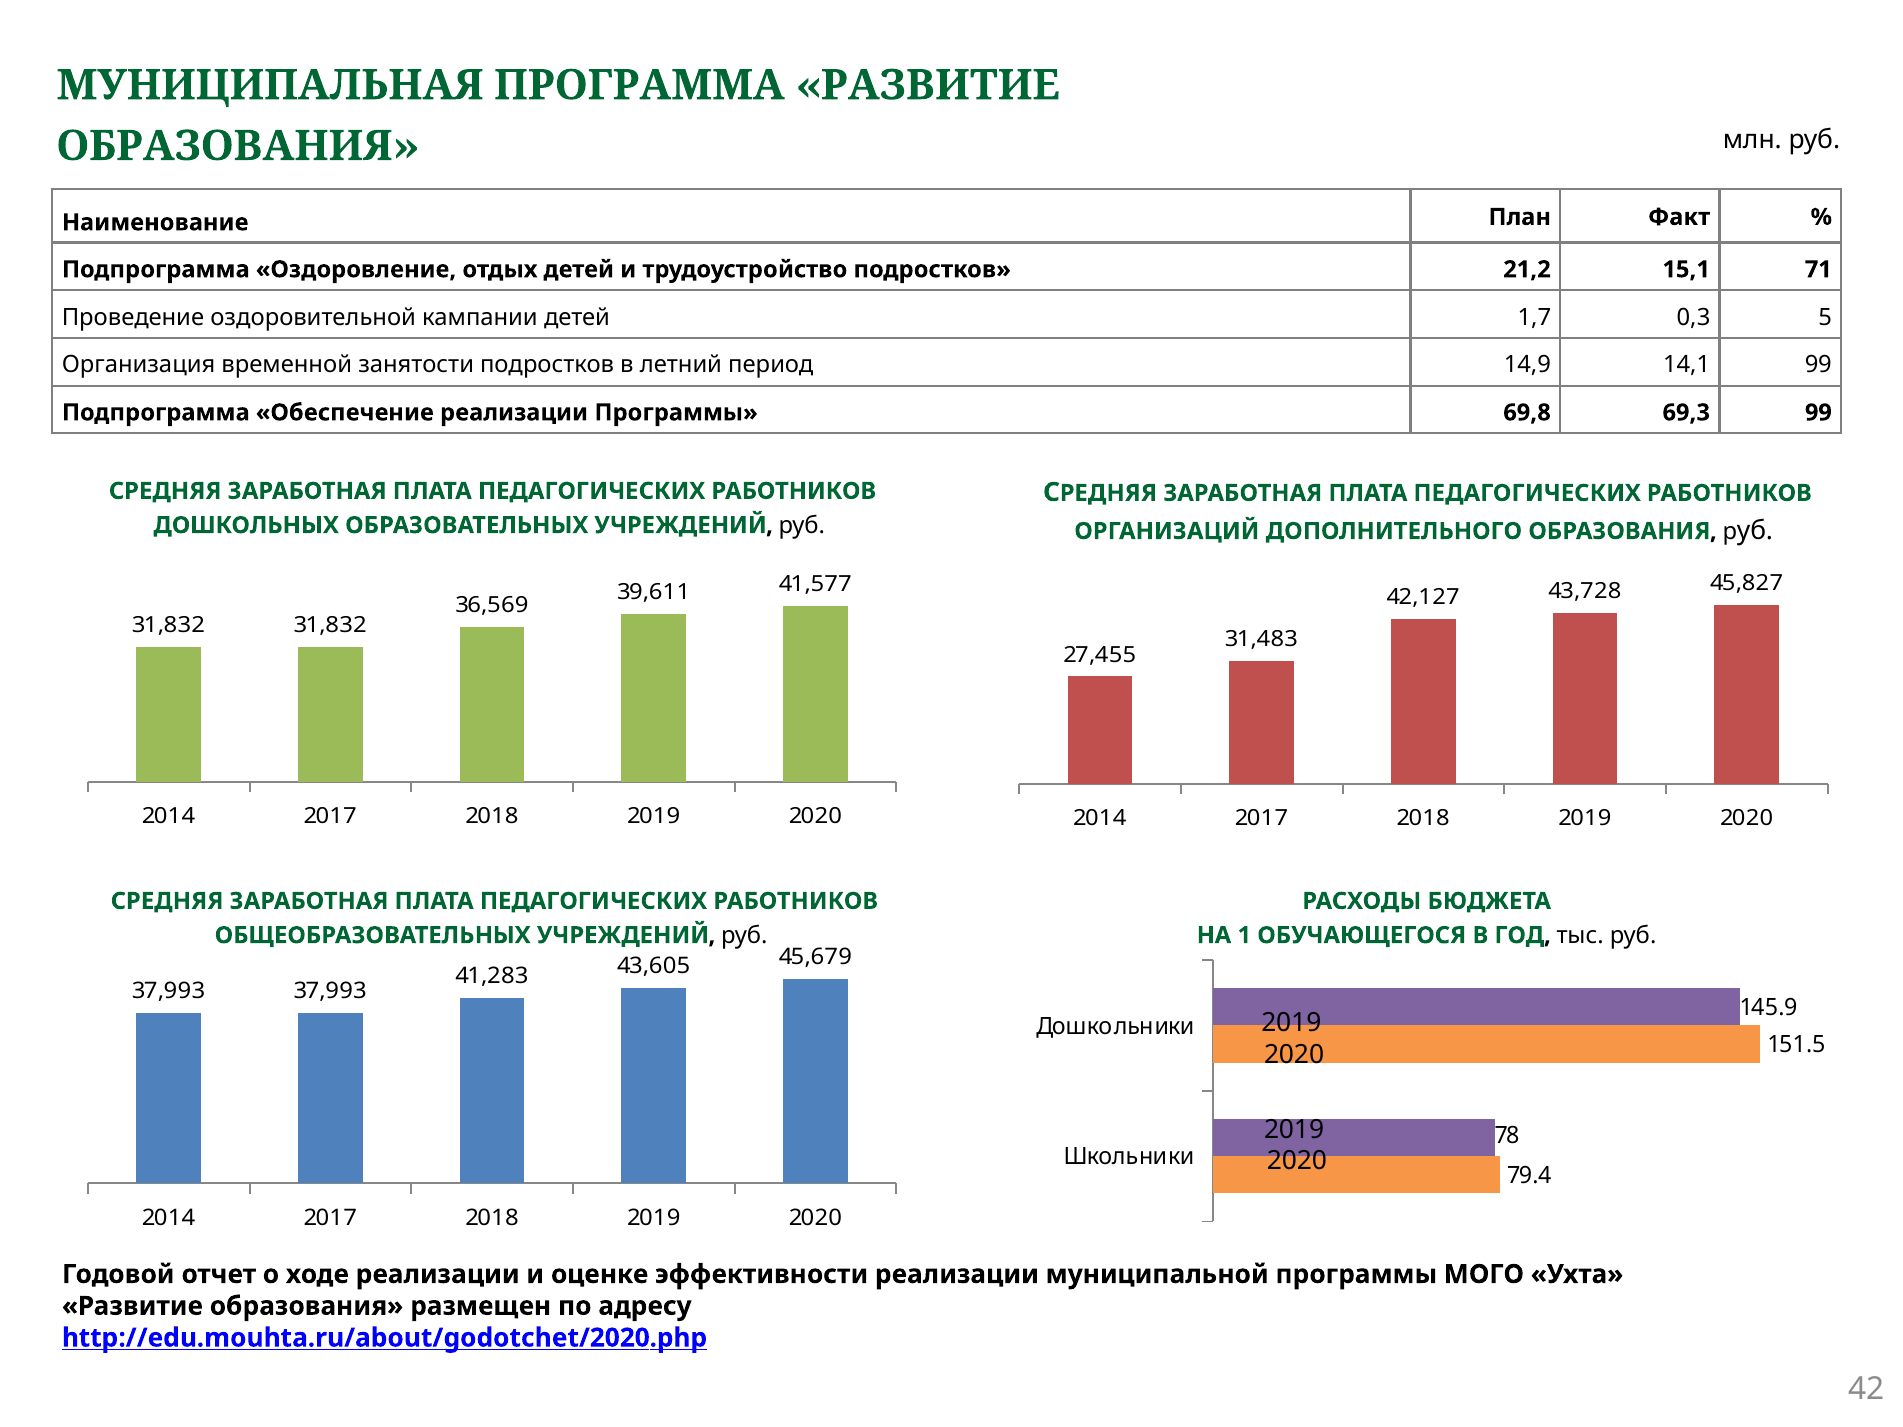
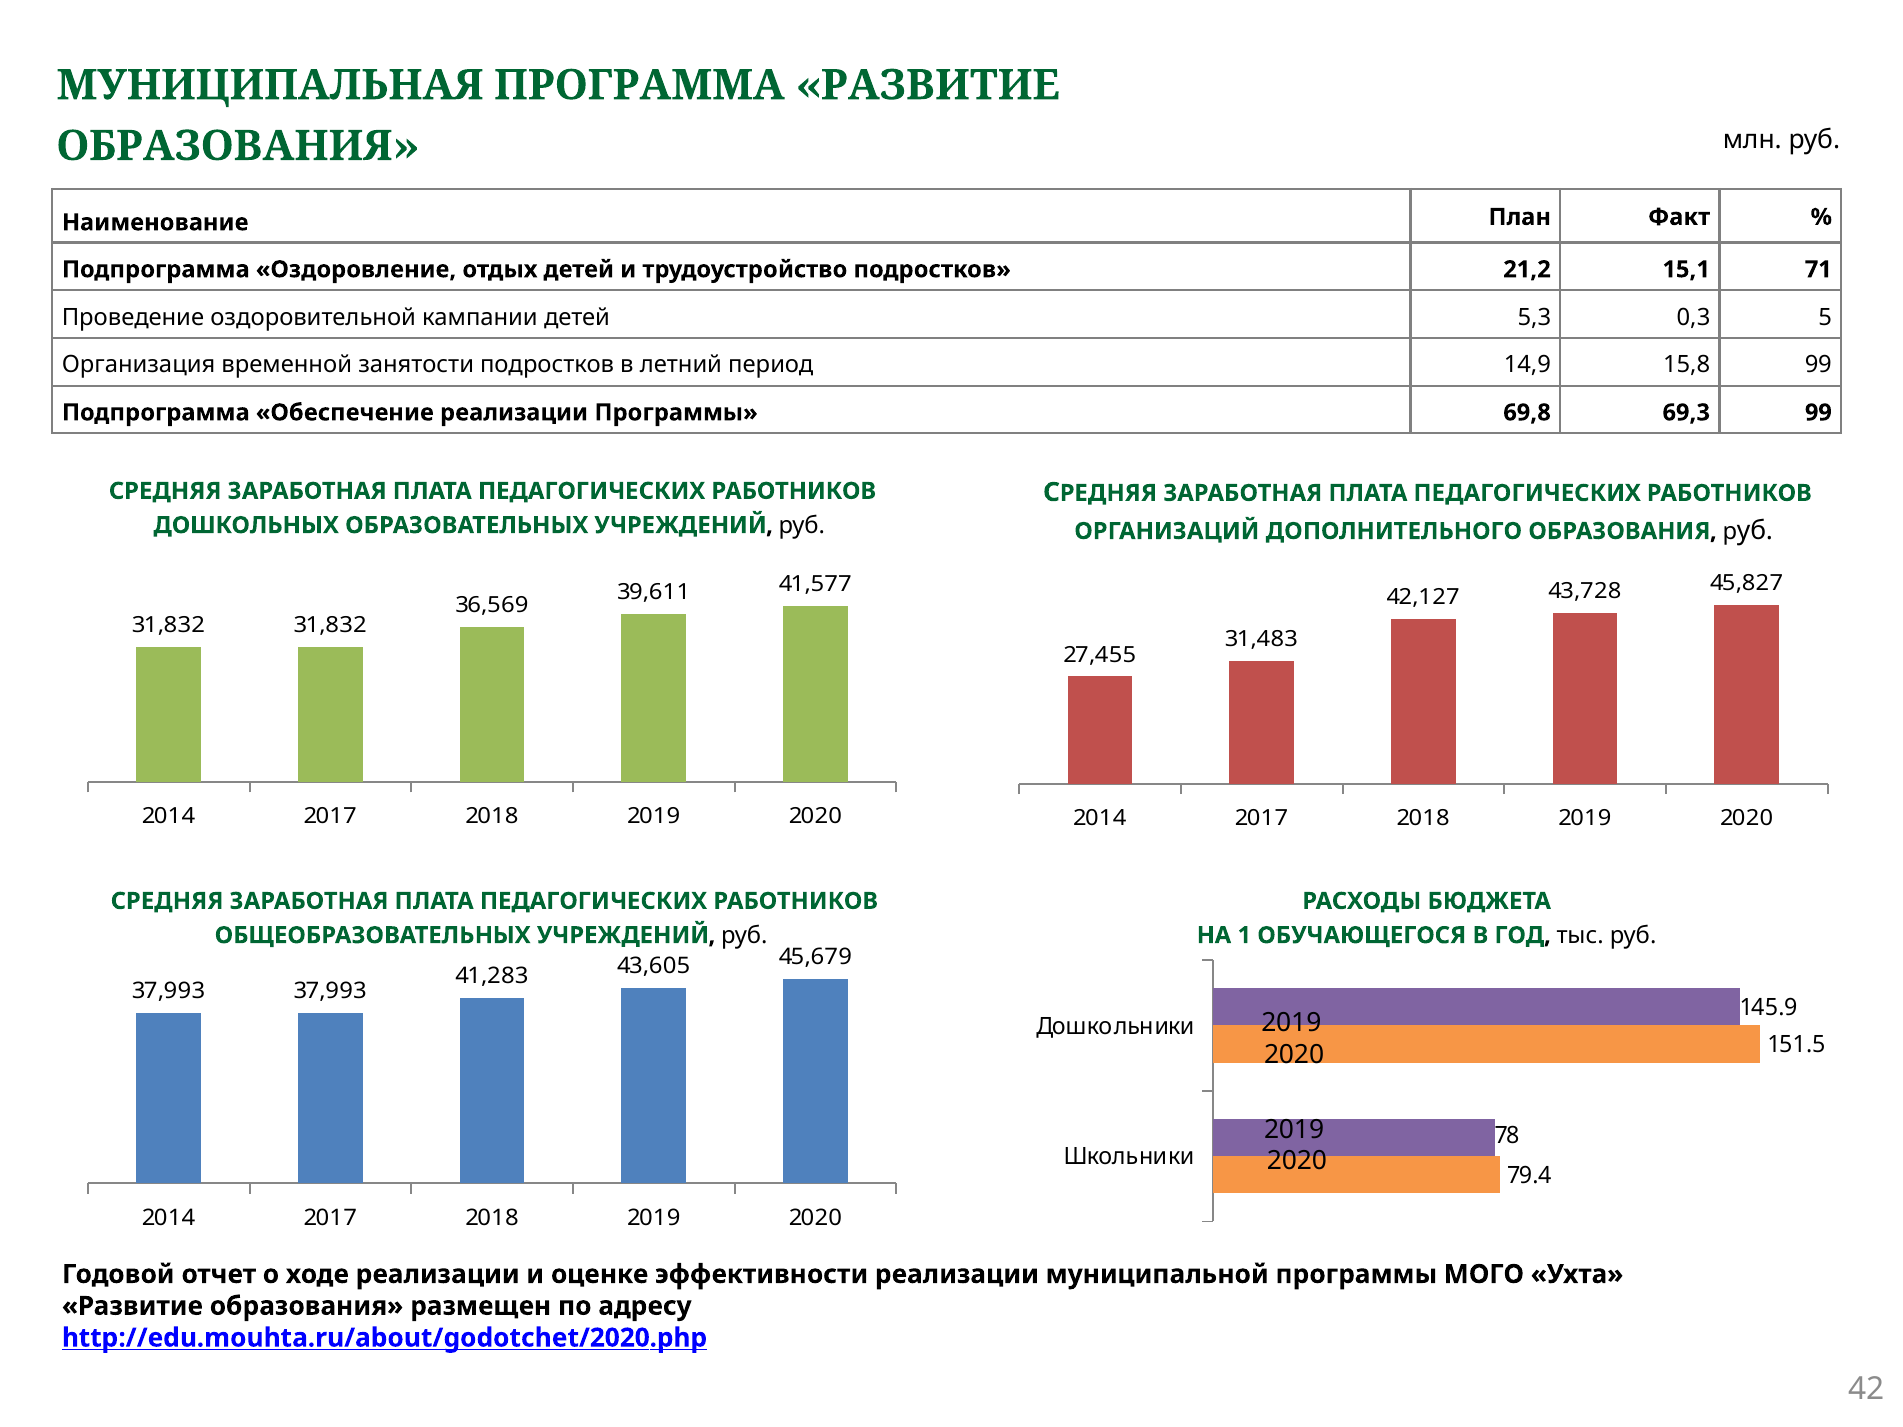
1,7: 1,7 -> 5,3
14,1: 14,1 -> 15,8
